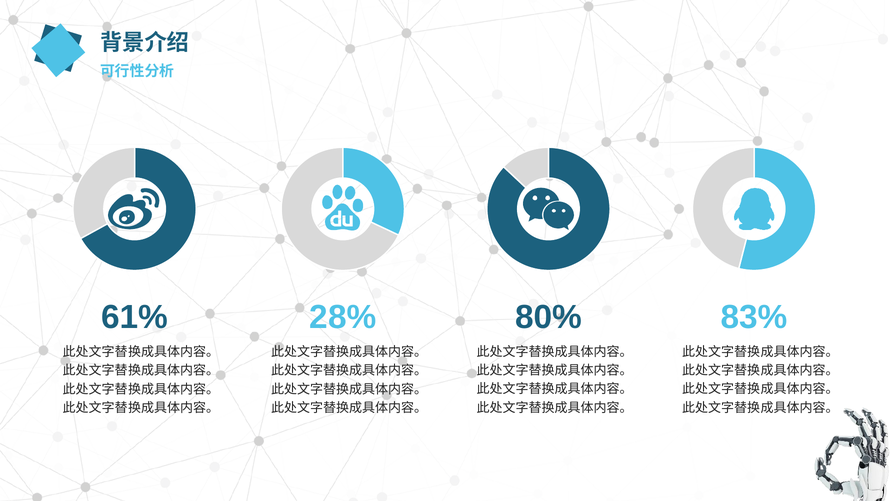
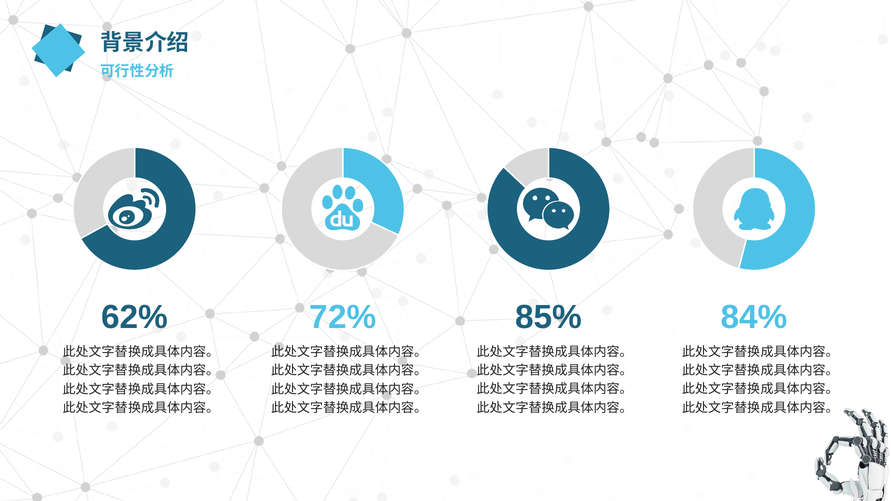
61%: 61% -> 62%
28%: 28% -> 72%
80%: 80% -> 85%
83%: 83% -> 84%
